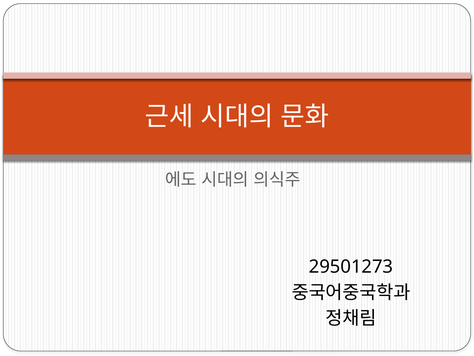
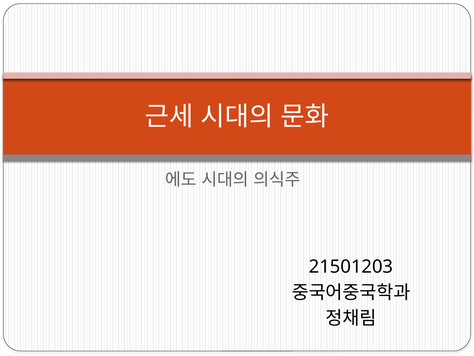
29501273: 29501273 -> 21501203
